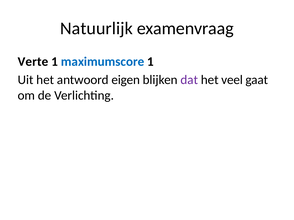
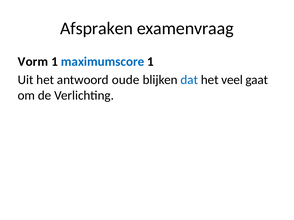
Natuurlijk: Natuurlijk -> Afspraken
Verte: Verte -> Vorm
eigen: eigen -> oude
dat colour: purple -> blue
